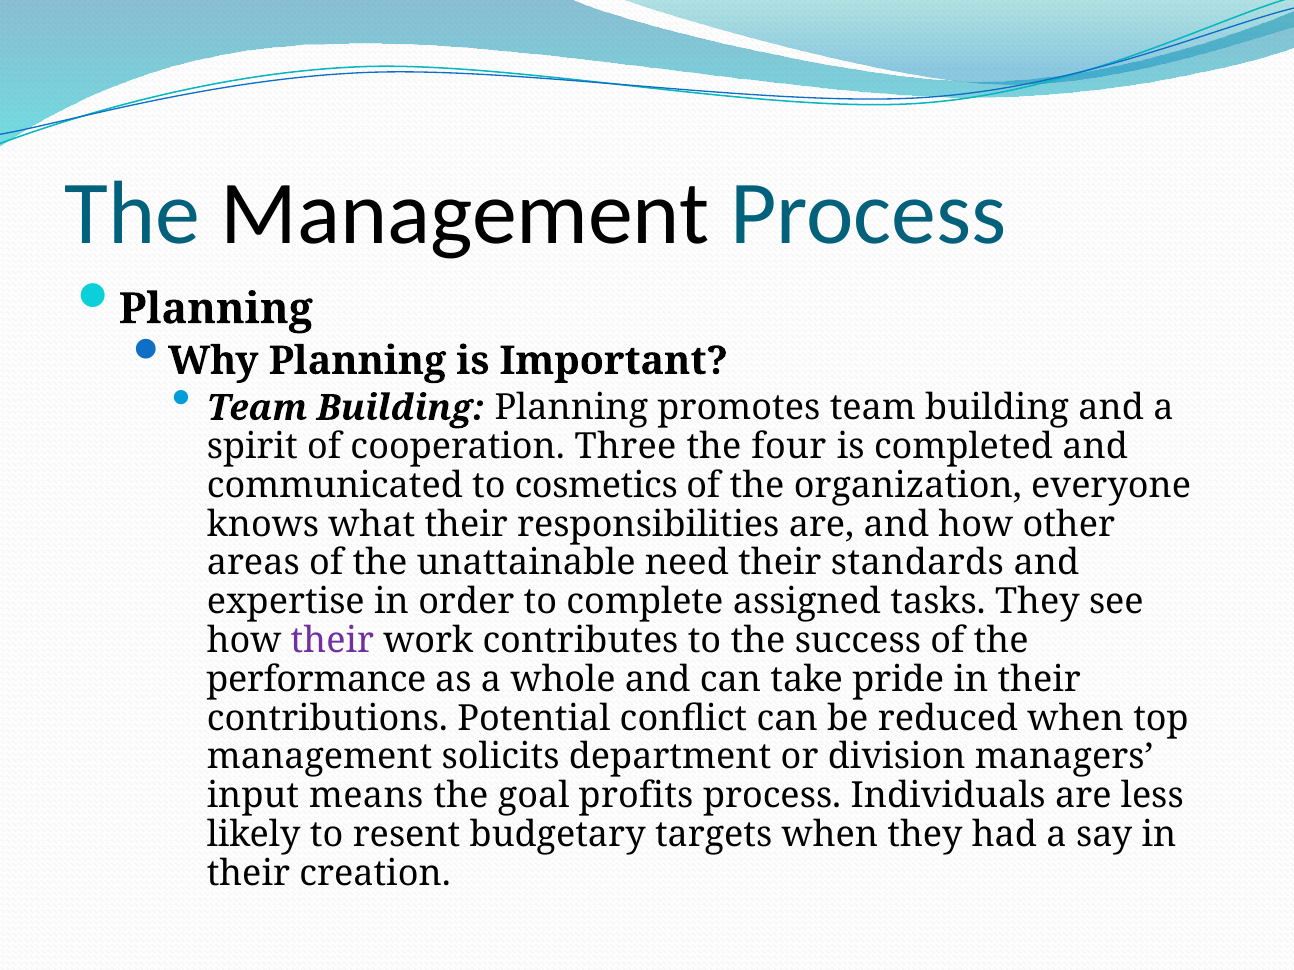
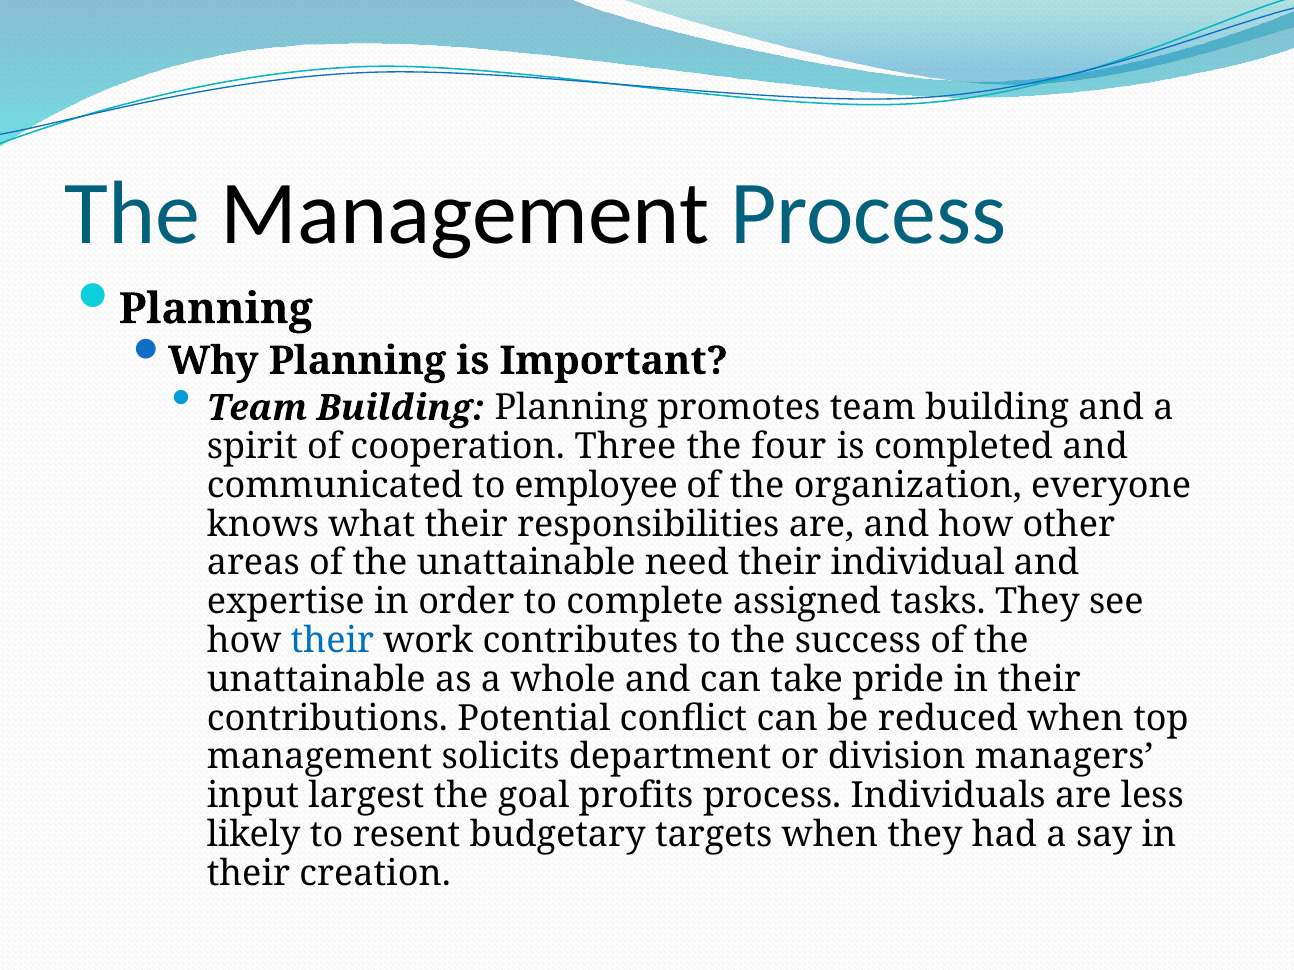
cosmetics: cosmetics -> employee
standards: standards -> individual
their at (332, 641) colour: purple -> blue
performance at (316, 680): performance -> unattainable
means: means -> largest
